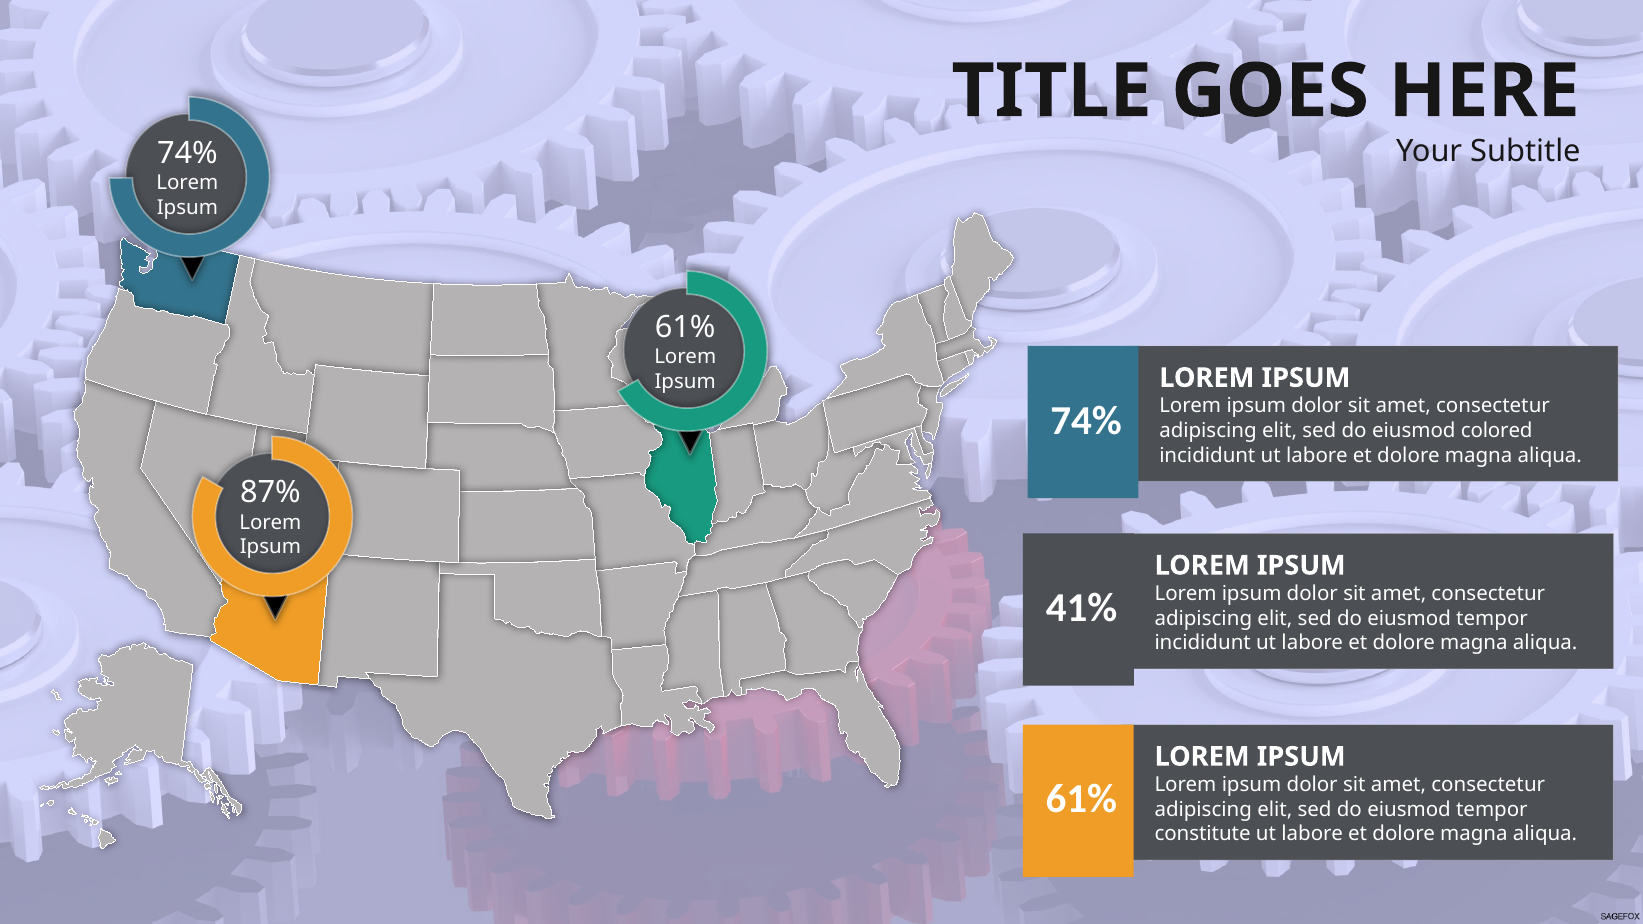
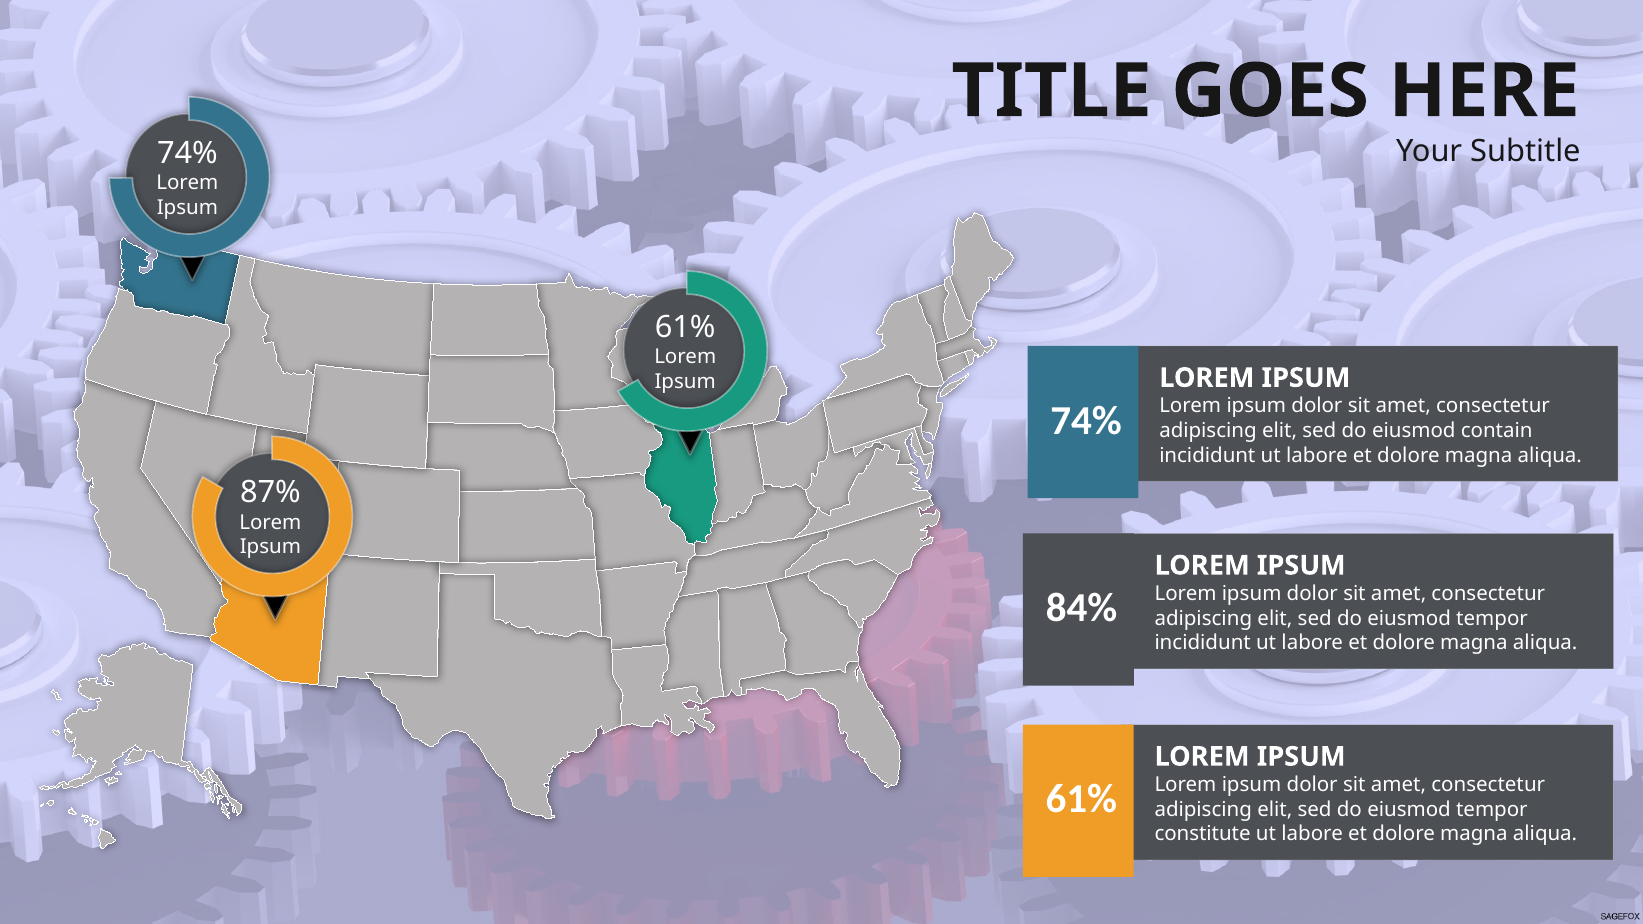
colored: colored -> contain
41%: 41% -> 84%
